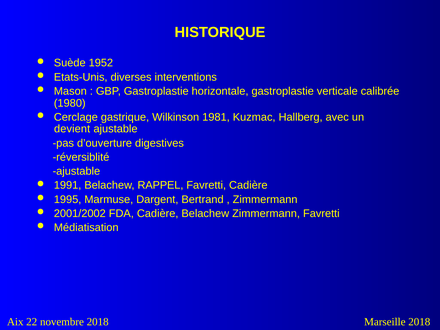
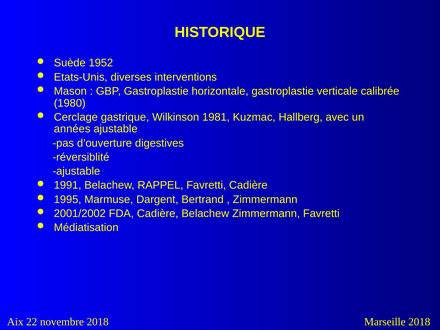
devient: devient -> années
